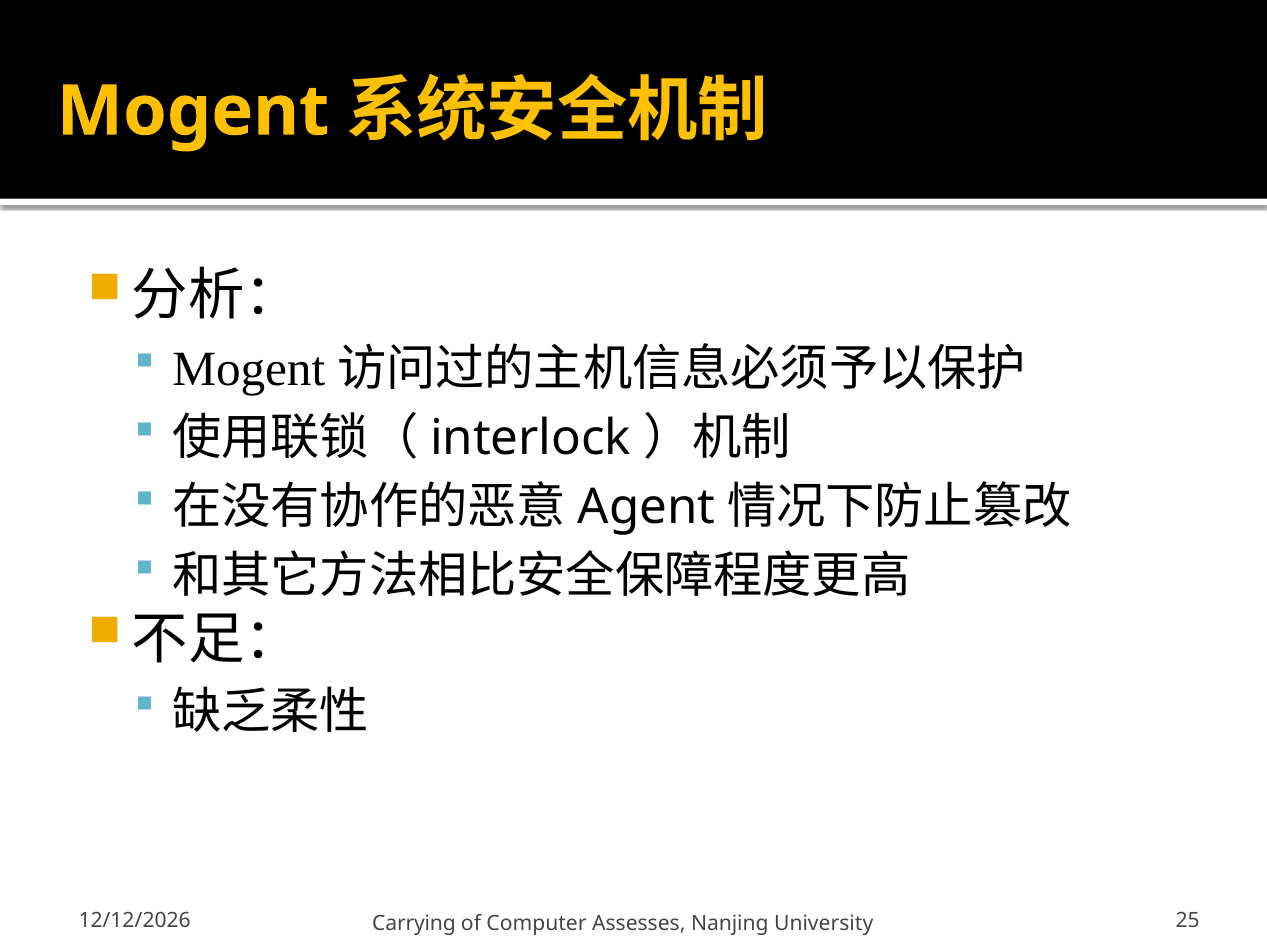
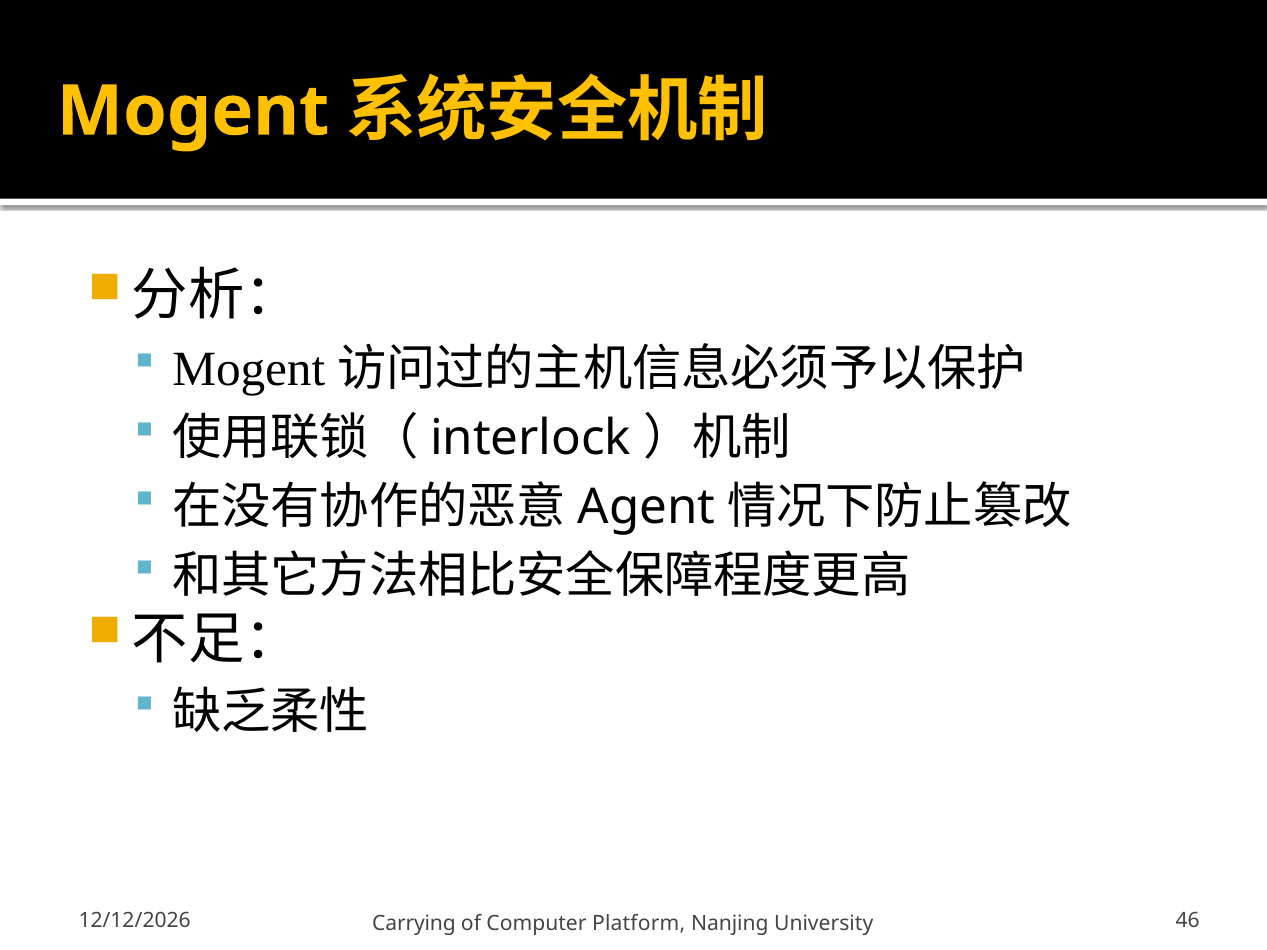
Assesses: Assesses -> Platform
25: 25 -> 46
